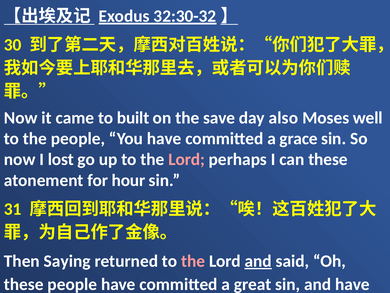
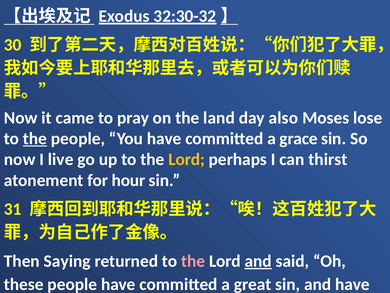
built: built -> pray
save: save -> land
well: well -> lose
the at (35, 138) underline: none -> present
lost: lost -> live
Lord at (187, 159) colour: pink -> yellow
can these: these -> thirst
